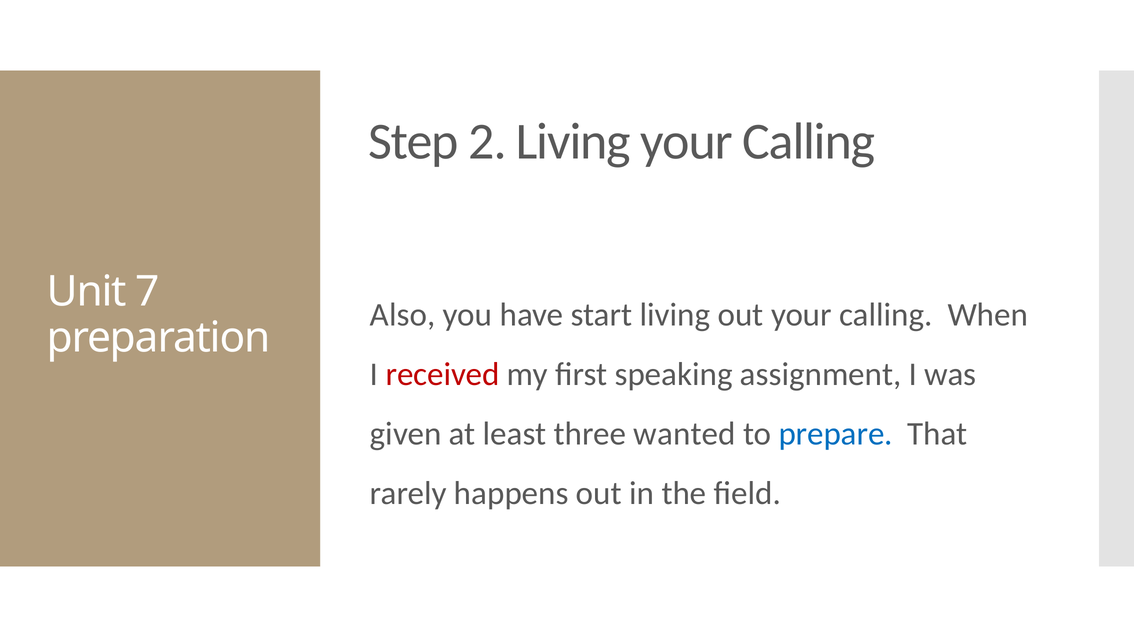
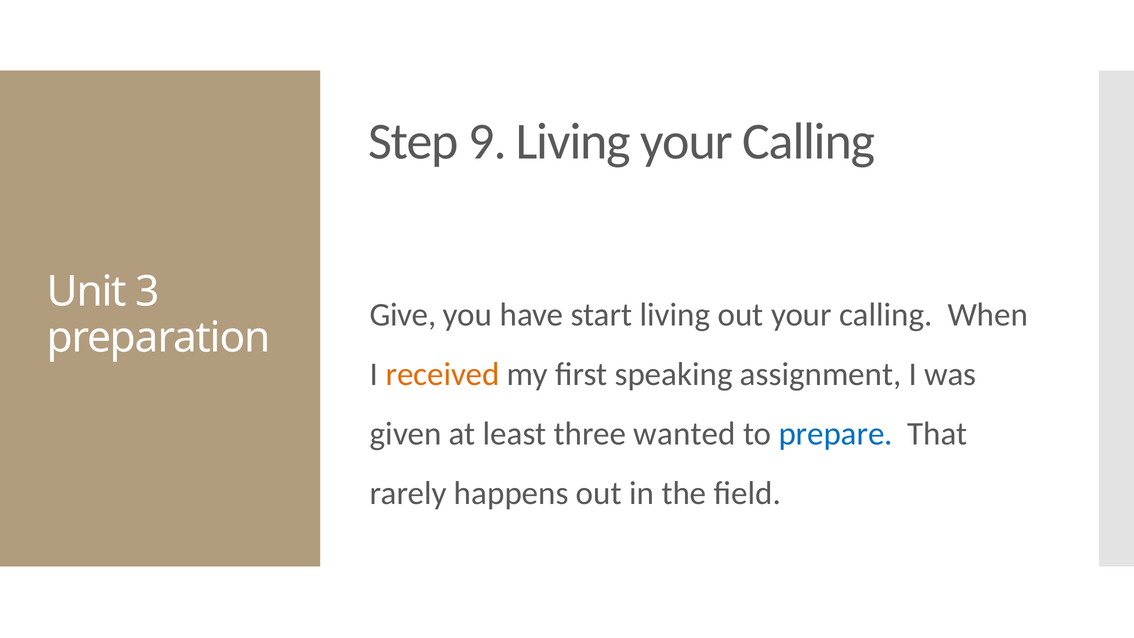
2: 2 -> 9
7: 7 -> 3
Also: Also -> Give
received colour: red -> orange
